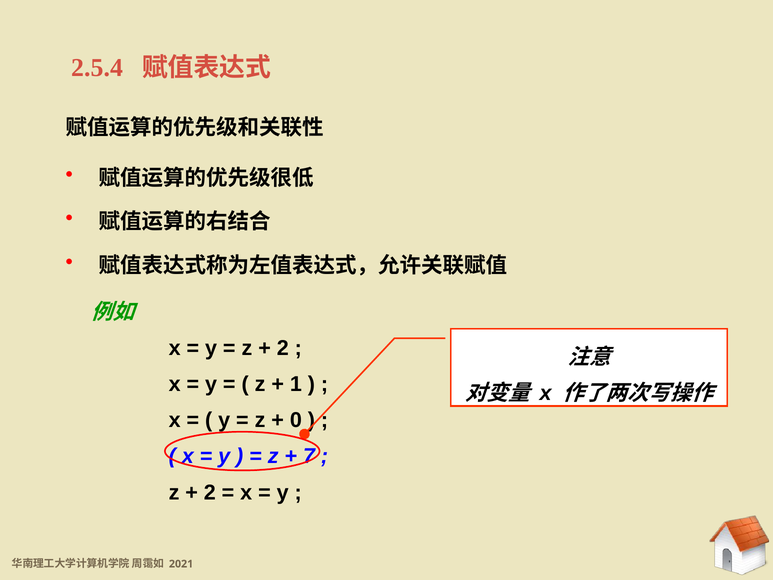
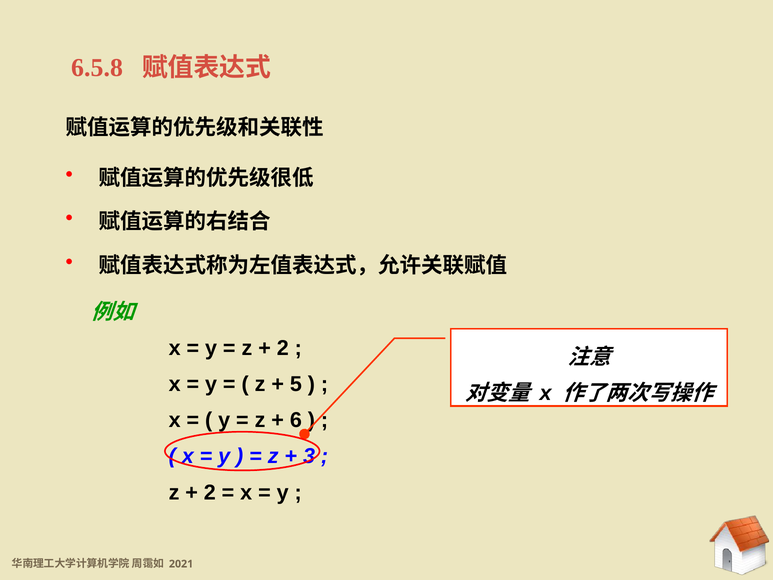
2.5.4: 2.5.4 -> 6.5.8
1: 1 -> 5
0: 0 -> 6
7: 7 -> 3
